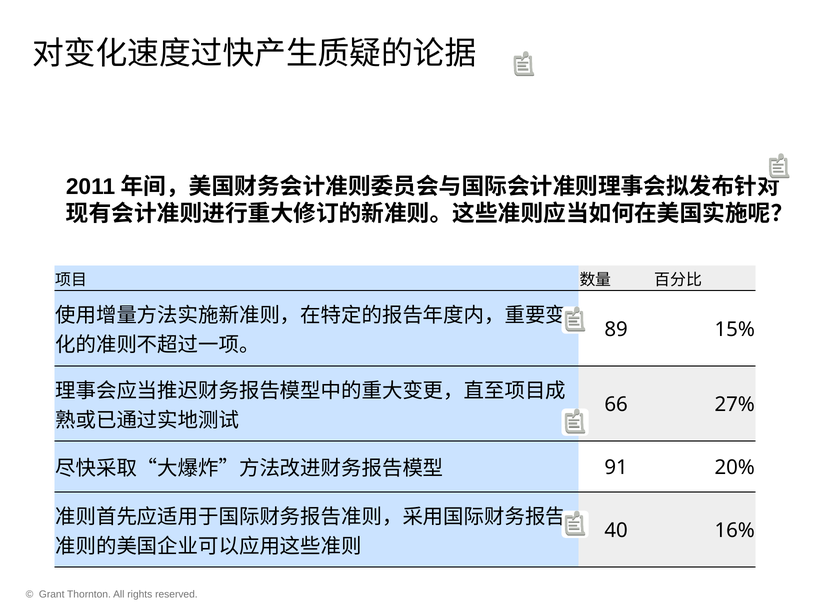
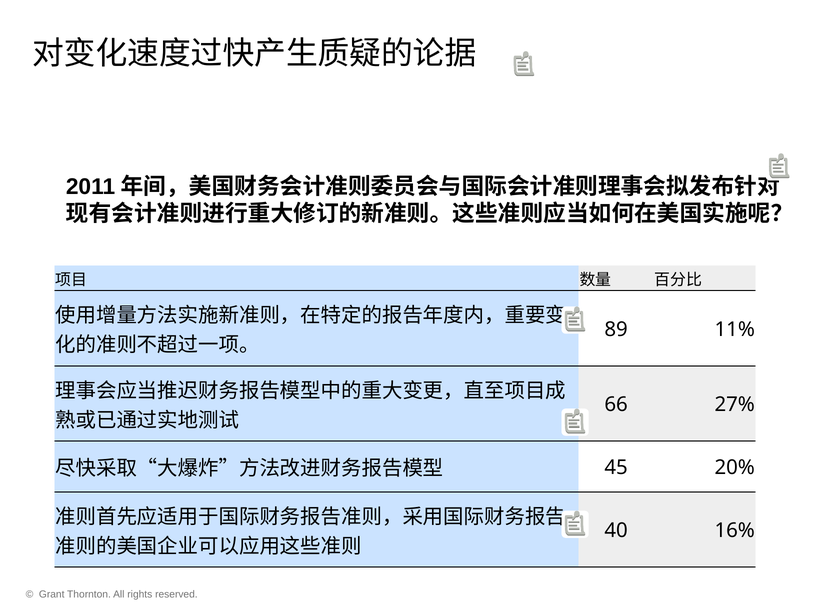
15%: 15% -> 11%
91: 91 -> 45
